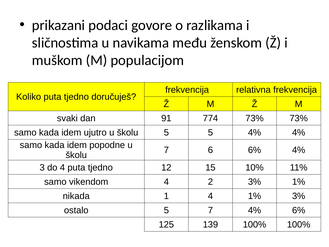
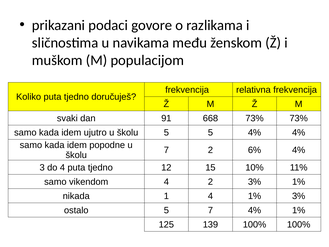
774: 774 -> 668
7 6: 6 -> 2
4% 6%: 6% -> 1%
